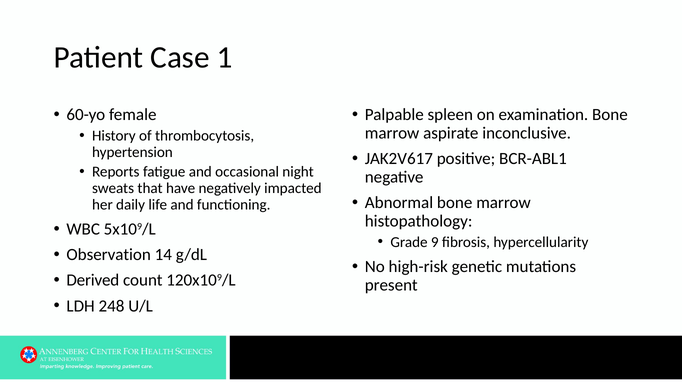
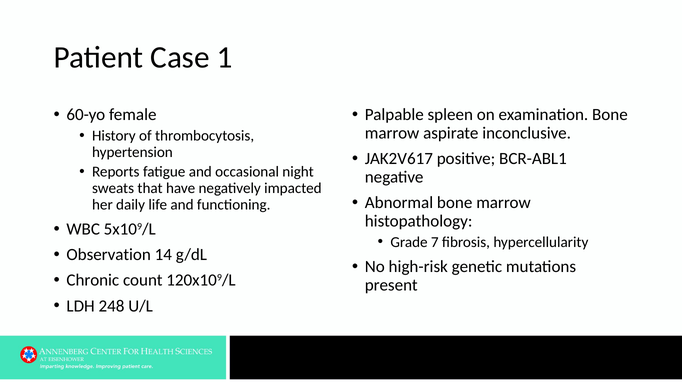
9: 9 -> 7
Derived: Derived -> Chronic
